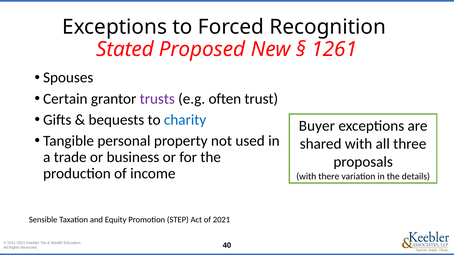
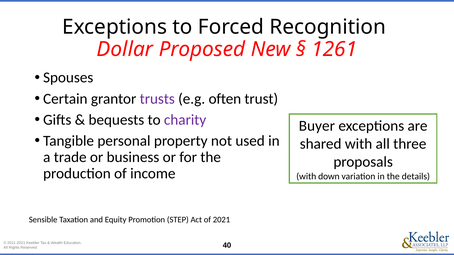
Stated: Stated -> Dollar
charity colour: blue -> purple
there: there -> down
